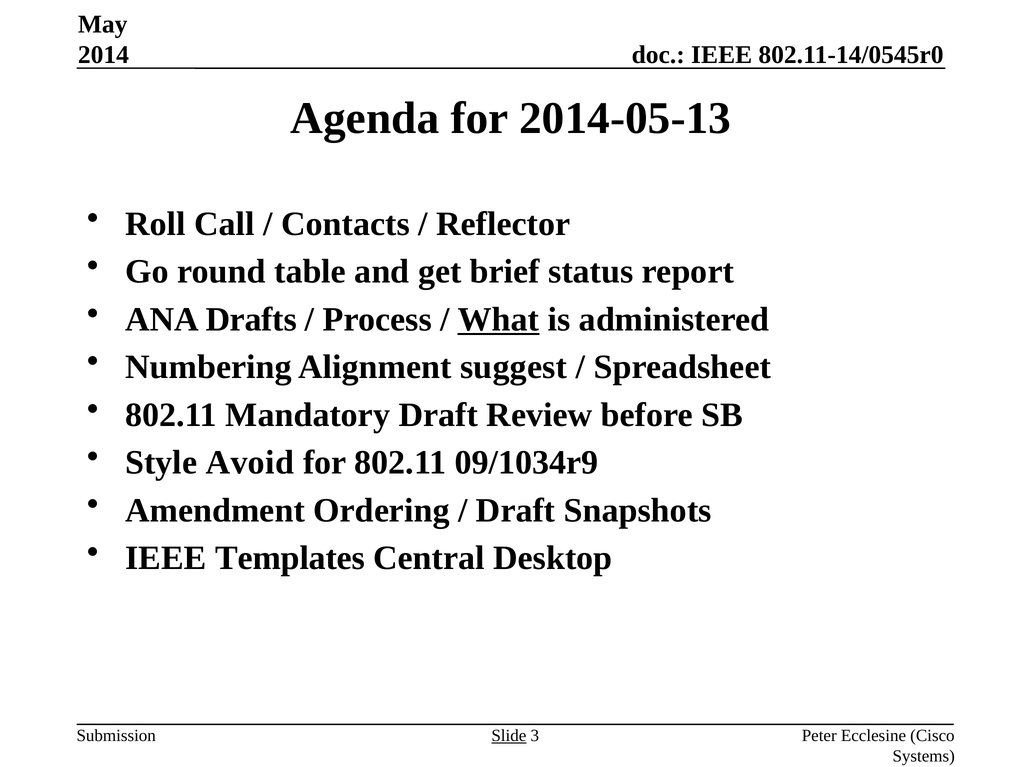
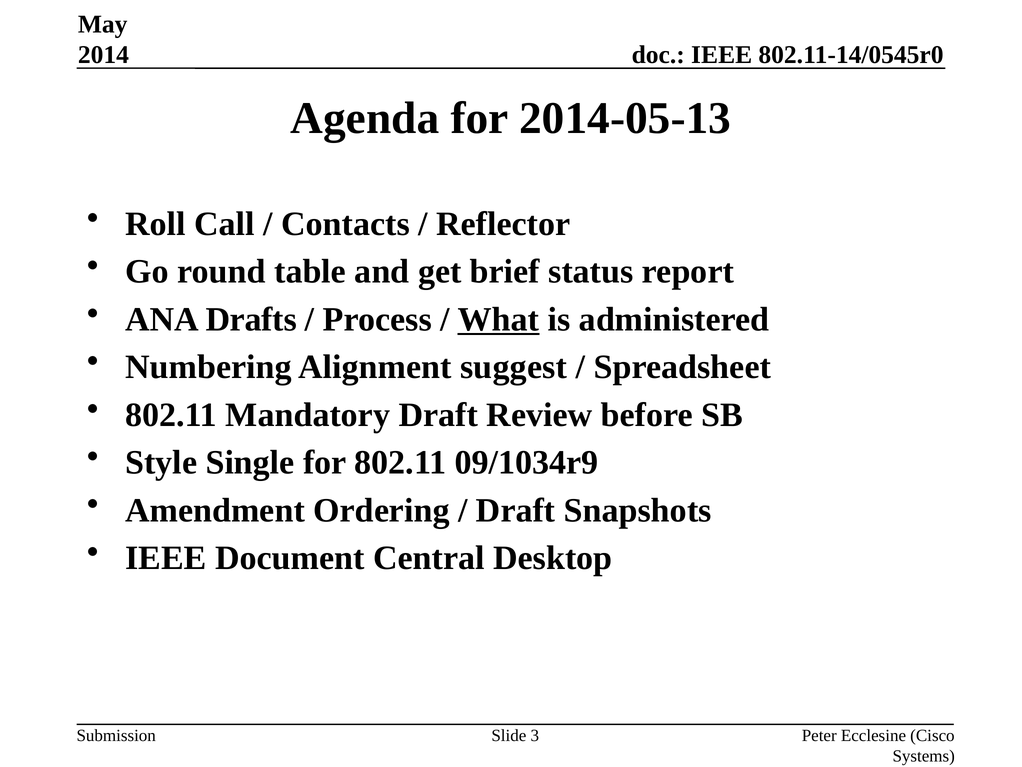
Avoid: Avoid -> Single
Templates: Templates -> Document
Slide underline: present -> none
